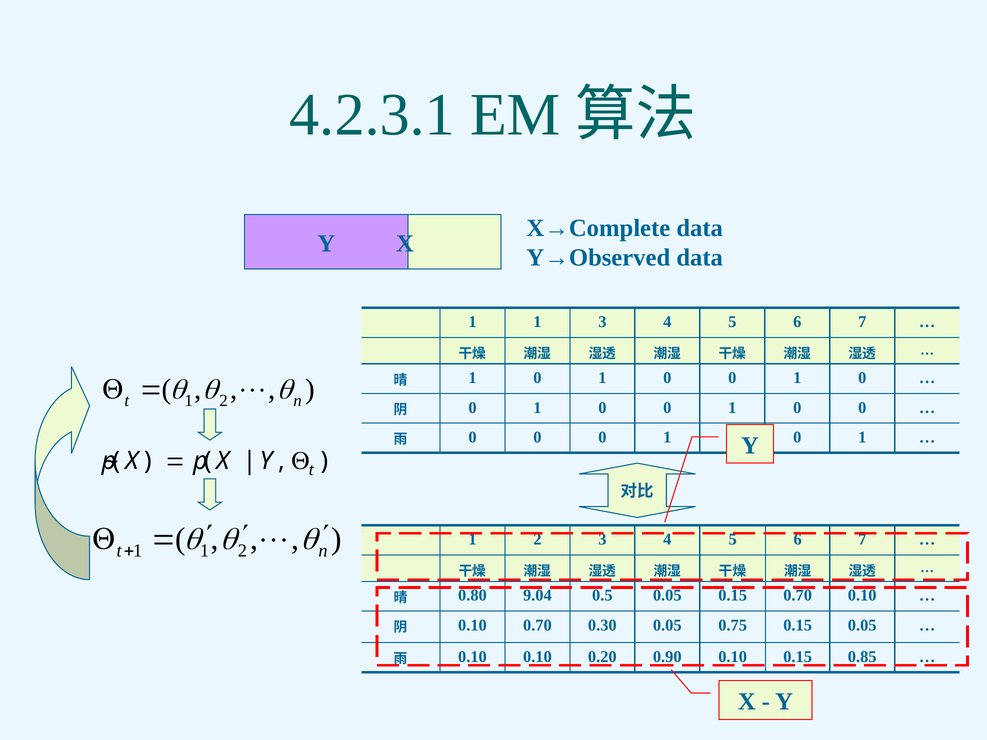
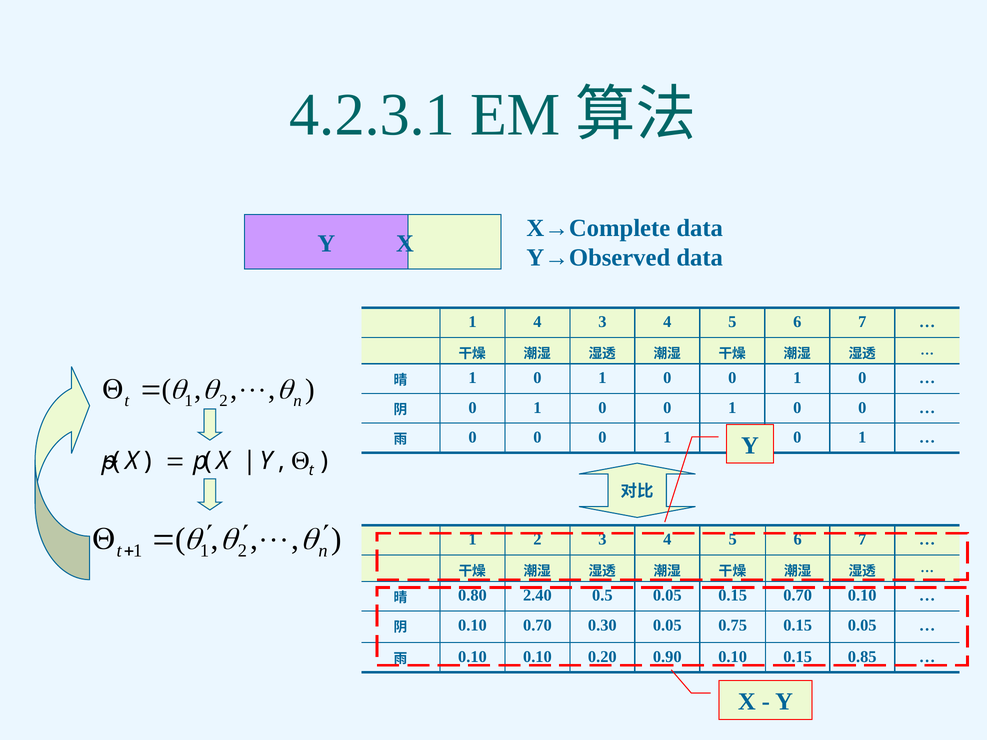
1 at (537, 322): 1 -> 4
9.04: 9.04 -> 2.40
